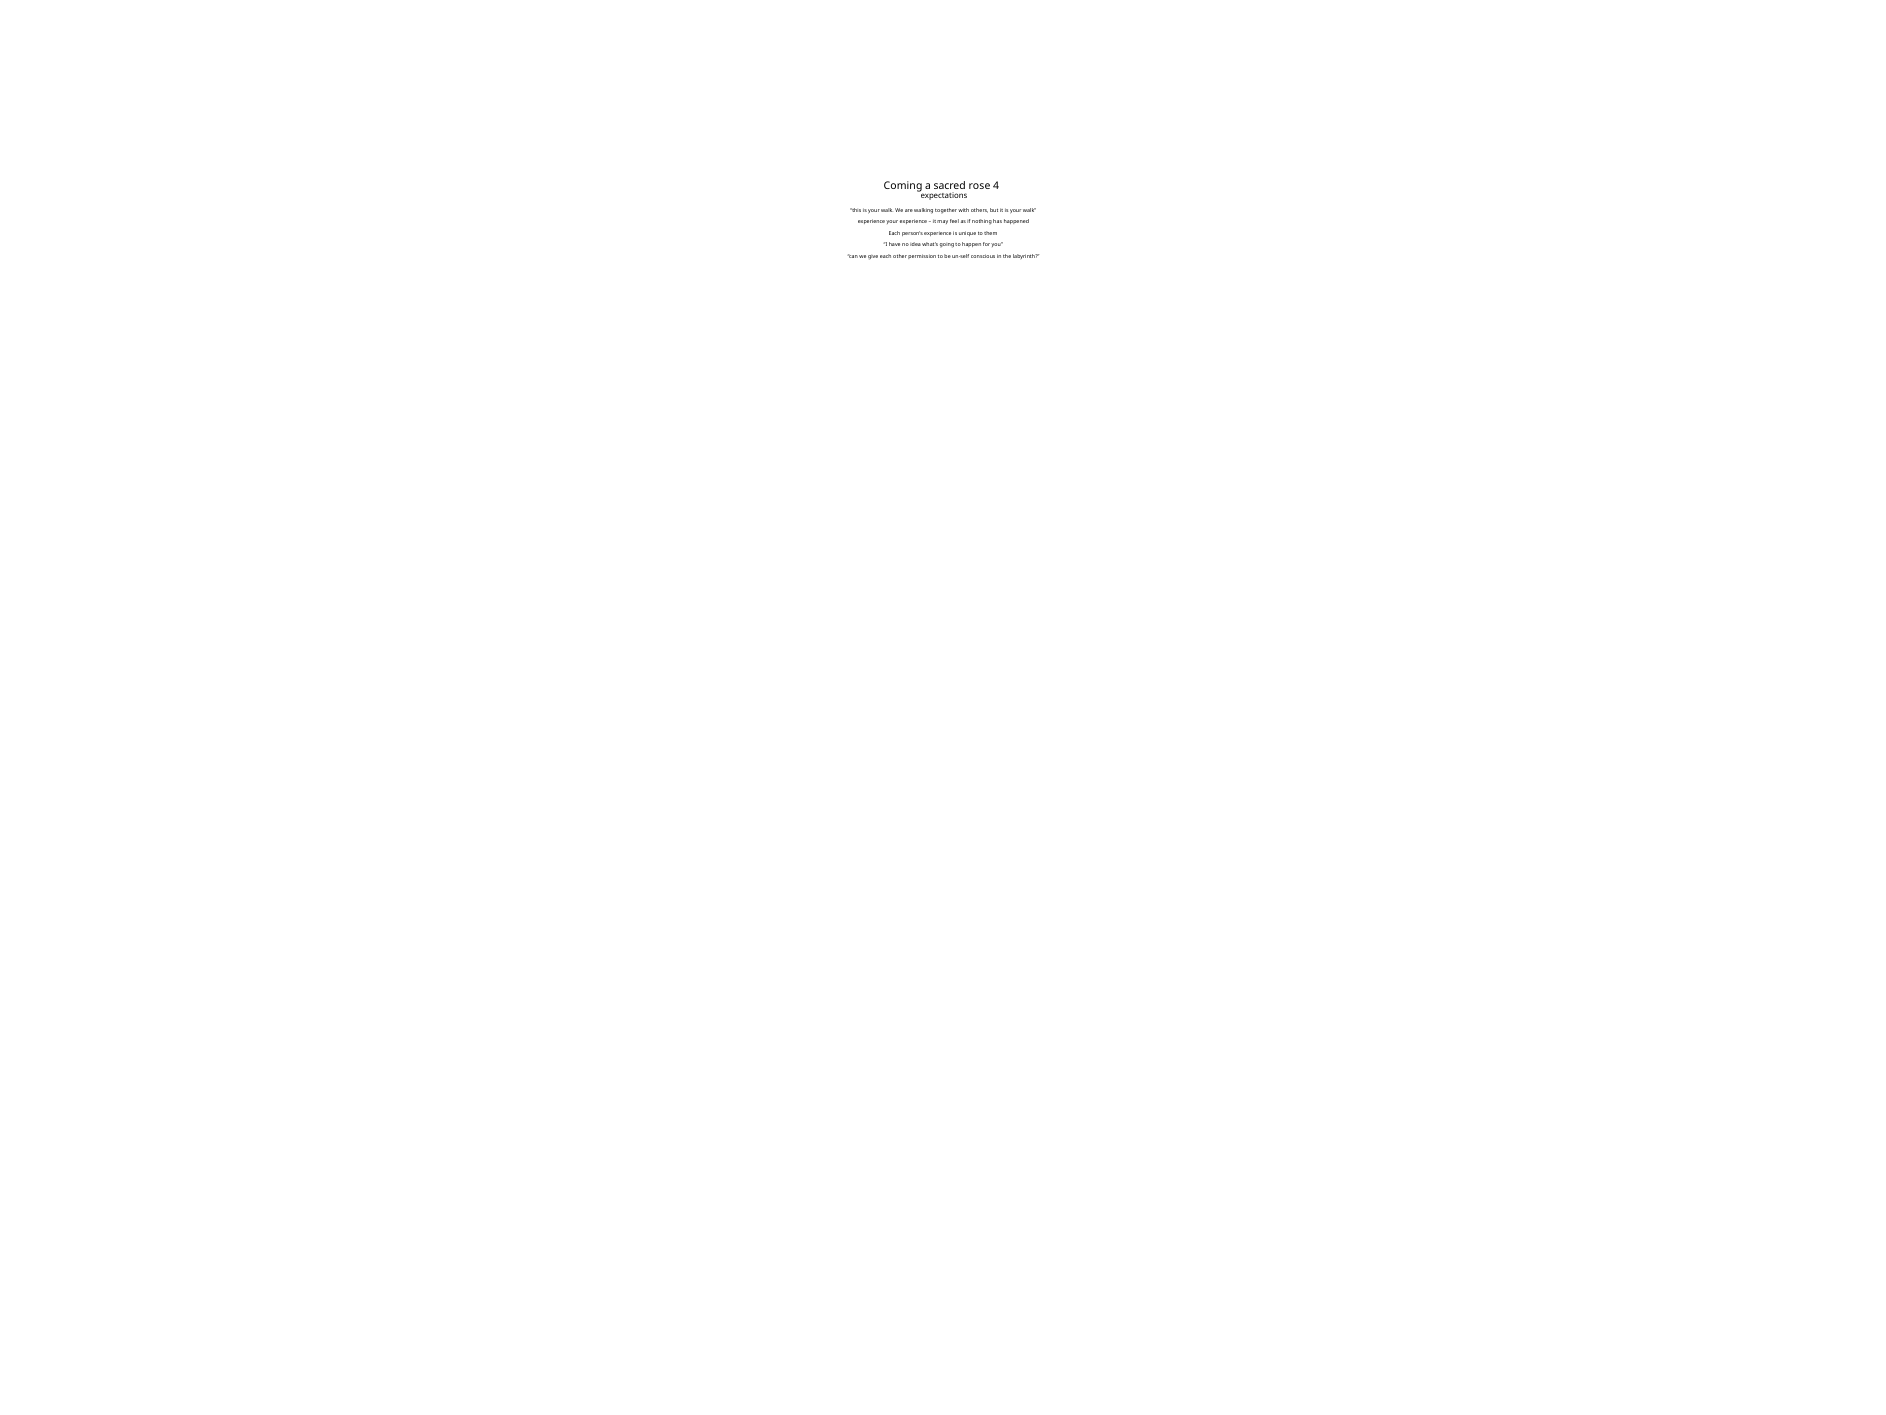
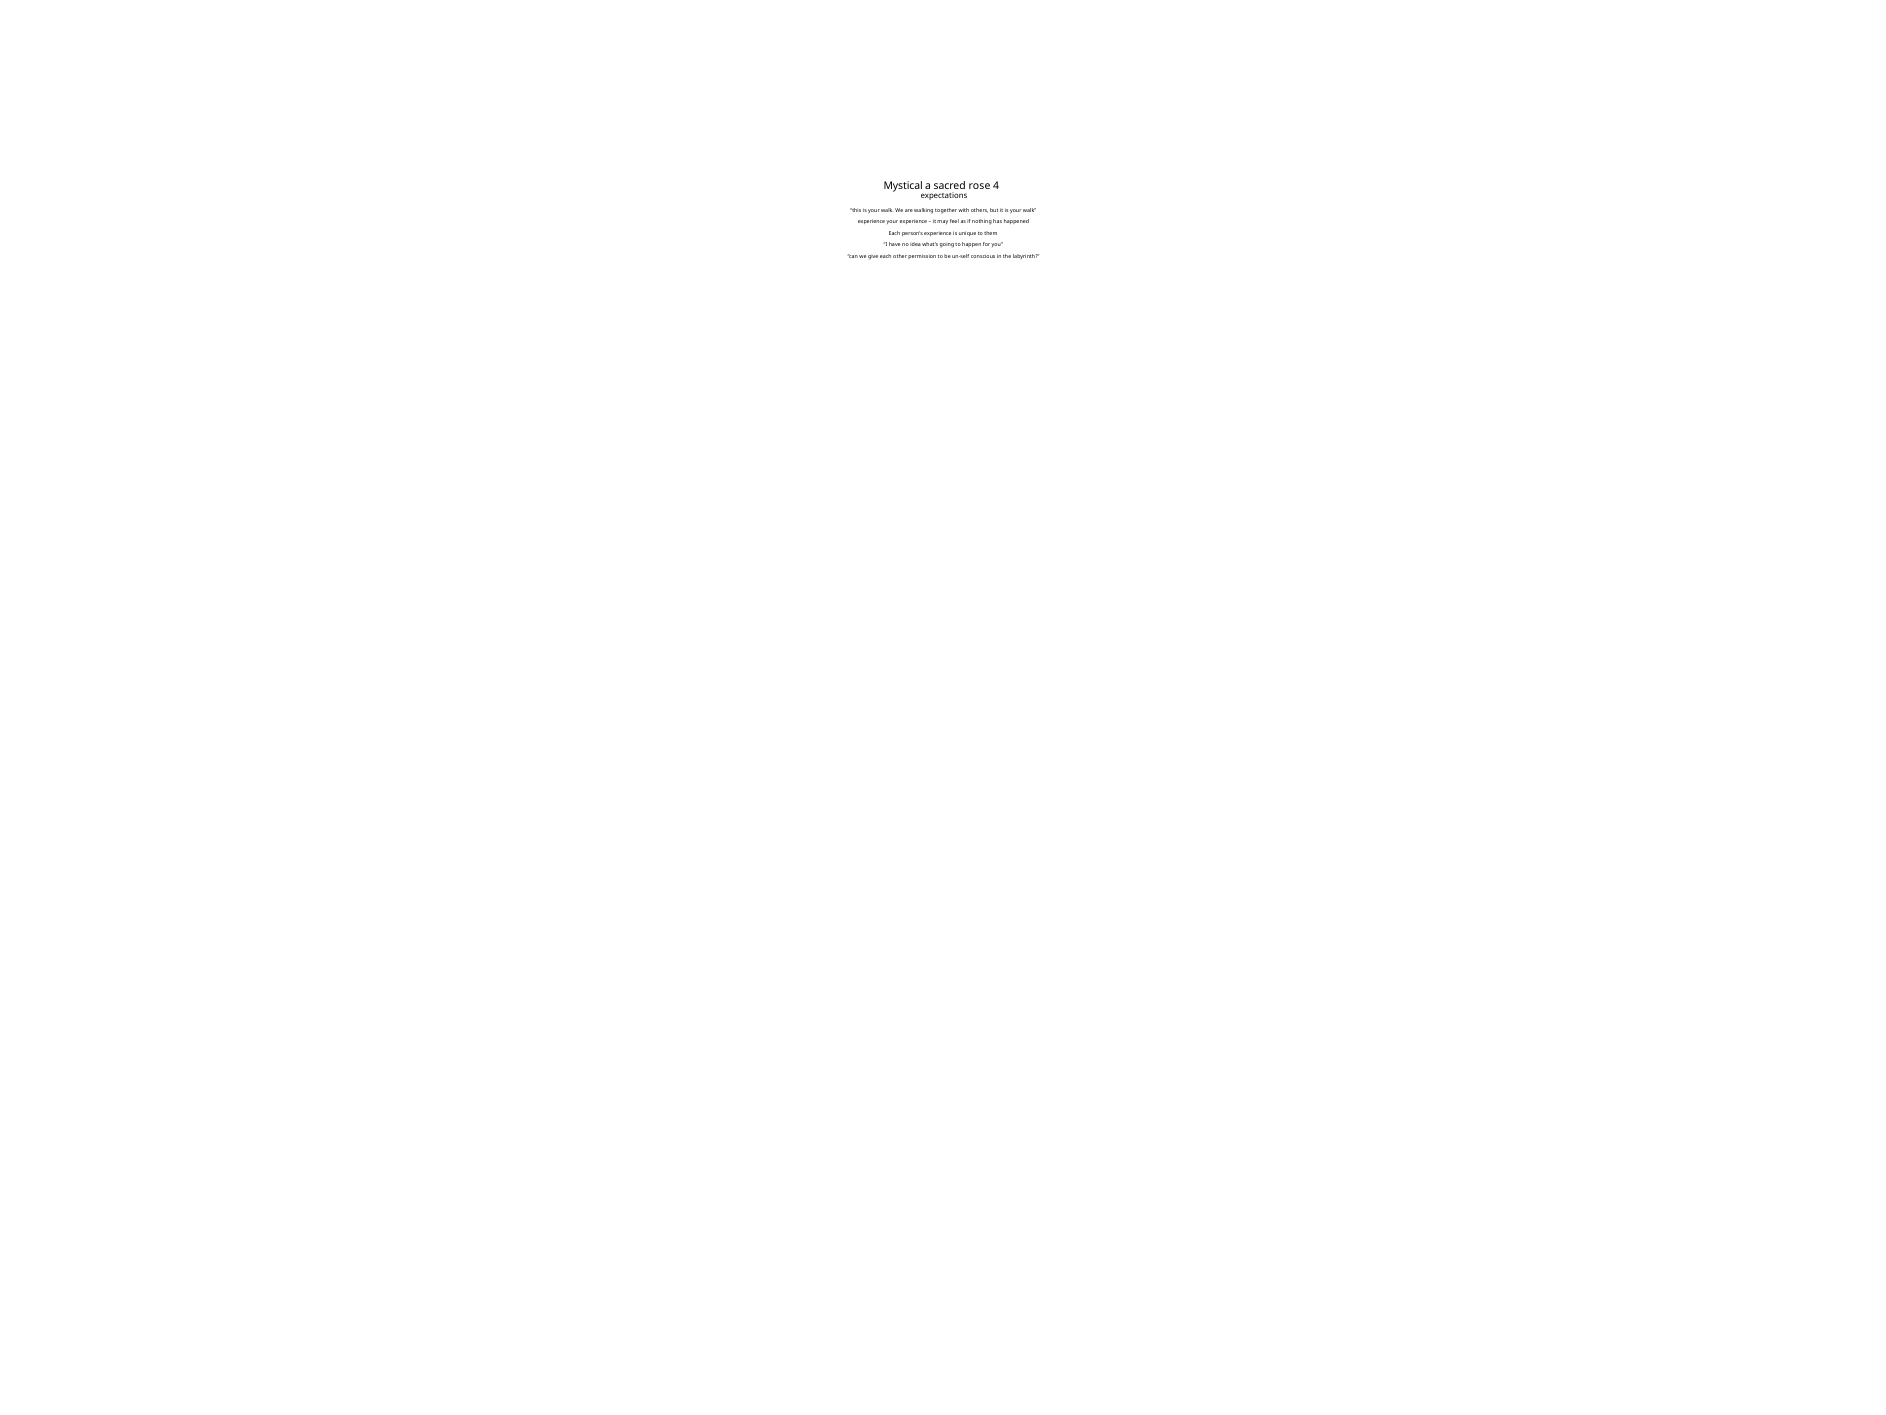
Coming: Coming -> Mystical
